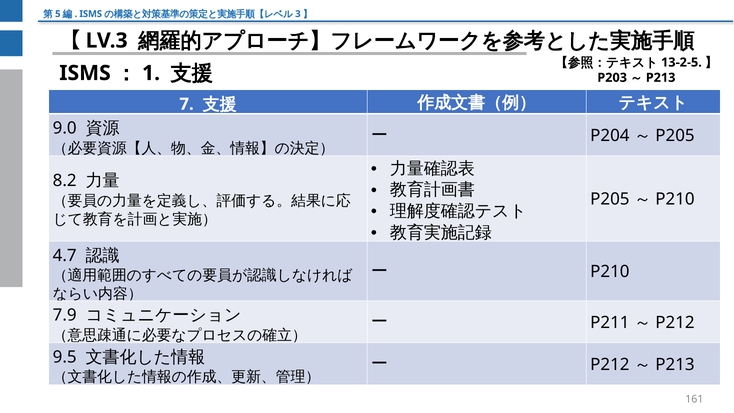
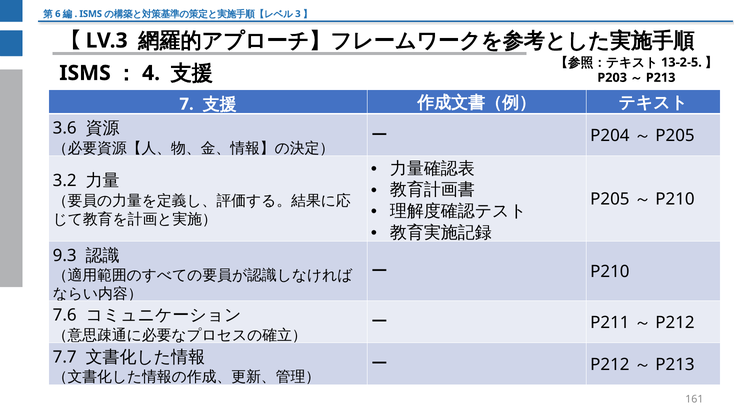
5: 5 -> 6
1: 1 -> 4
9.0: 9.0 -> 3.6
8.2: 8.2 -> 3.2
4.7: 4.7 -> 9.3
7.9: 7.9 -> 7.6
9.5: 9.5 -> 7.7
